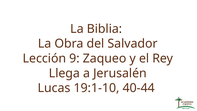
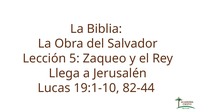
9: 9 -> 5
40-44: 40-44 -> 82-44
